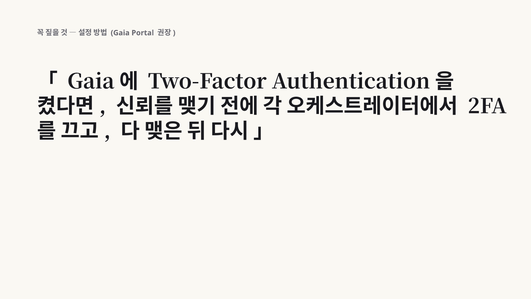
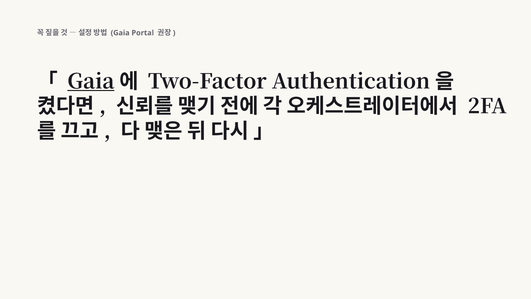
Gaia at (91, 82) underline: none -> present
